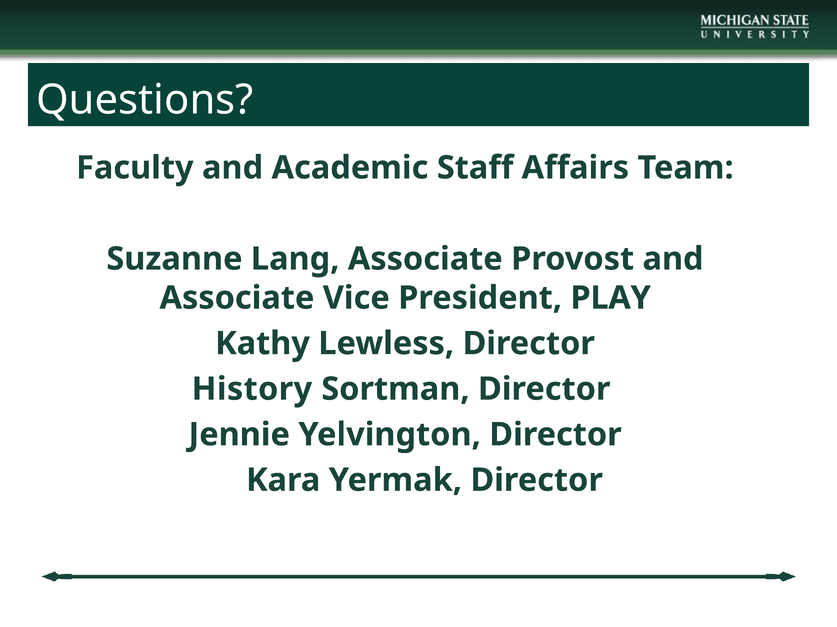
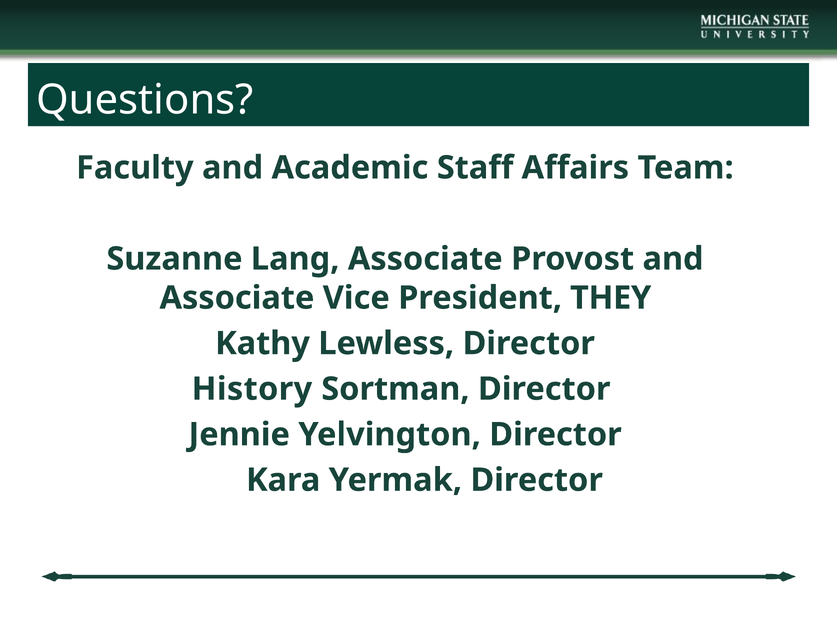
PLAY: PLAY -> THEY
